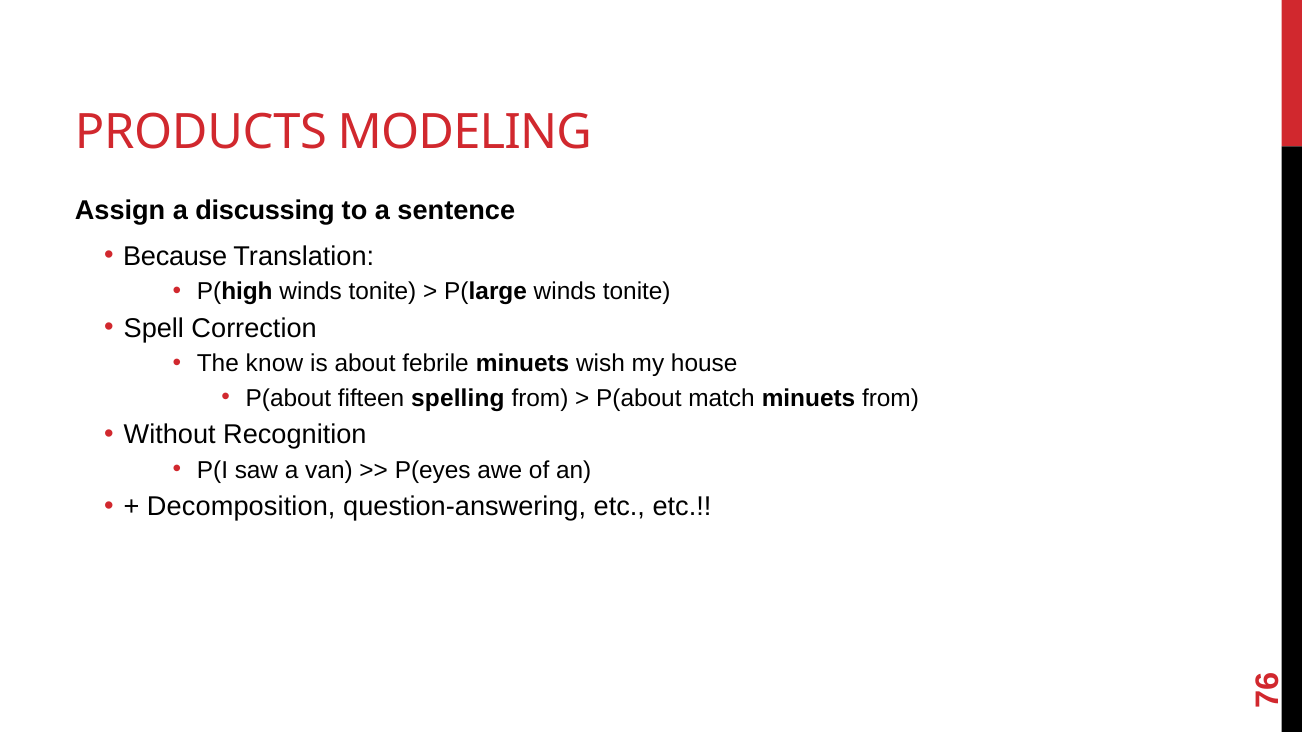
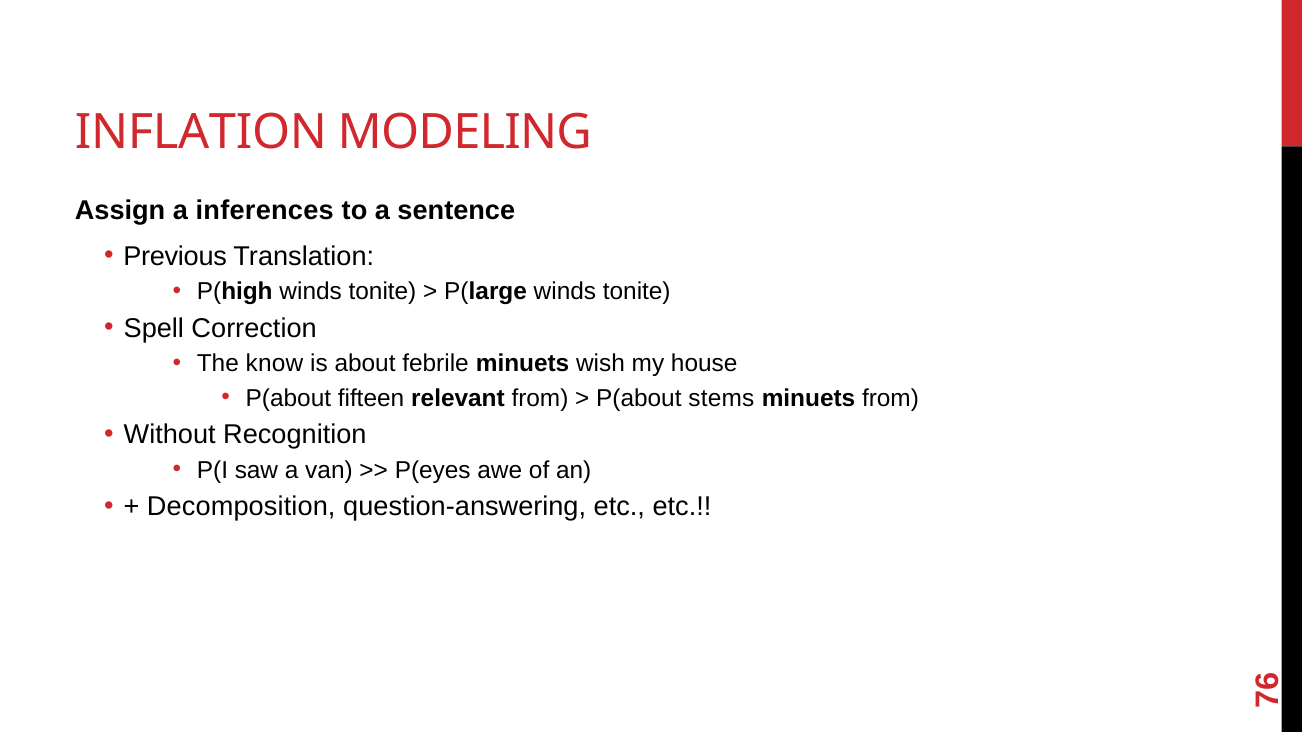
PRODUCTS: PRODUCTS -> INFLATION
discussing: discussing -> inferences
Because: Because -> Previous
spelling: spelling -> relevant
match: match -> stems
